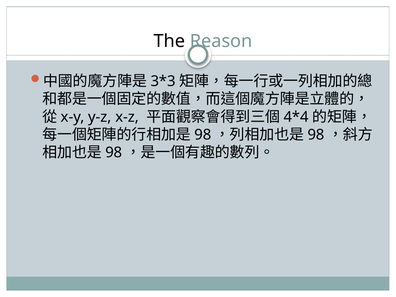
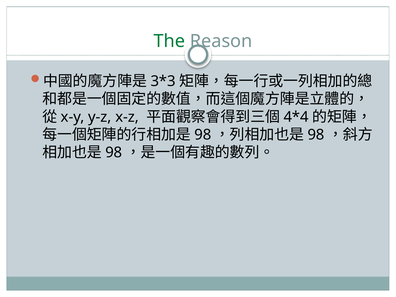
The colour: black -> green
